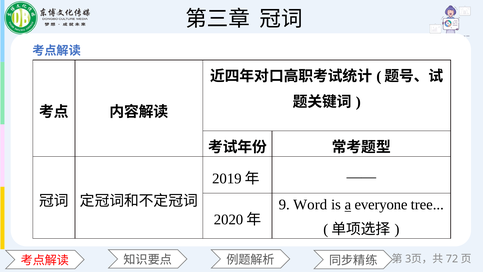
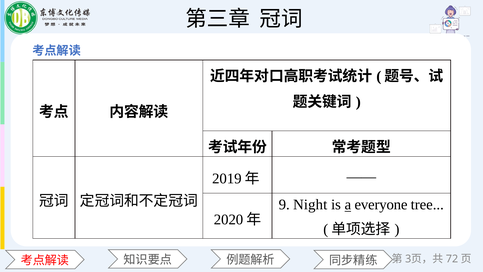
Word: Word -> Night
